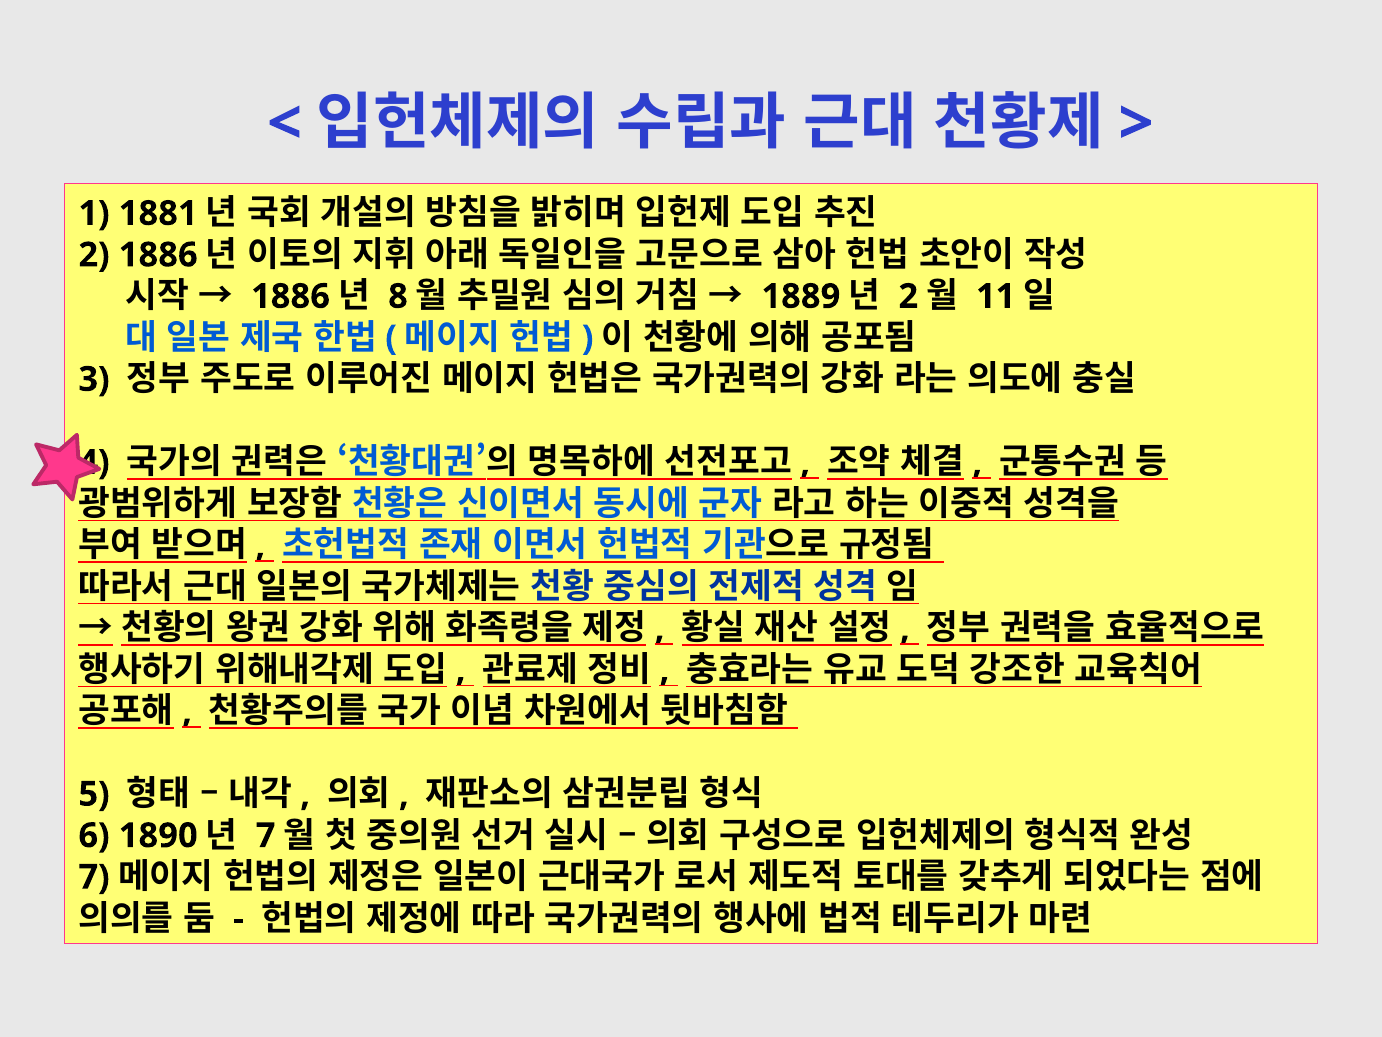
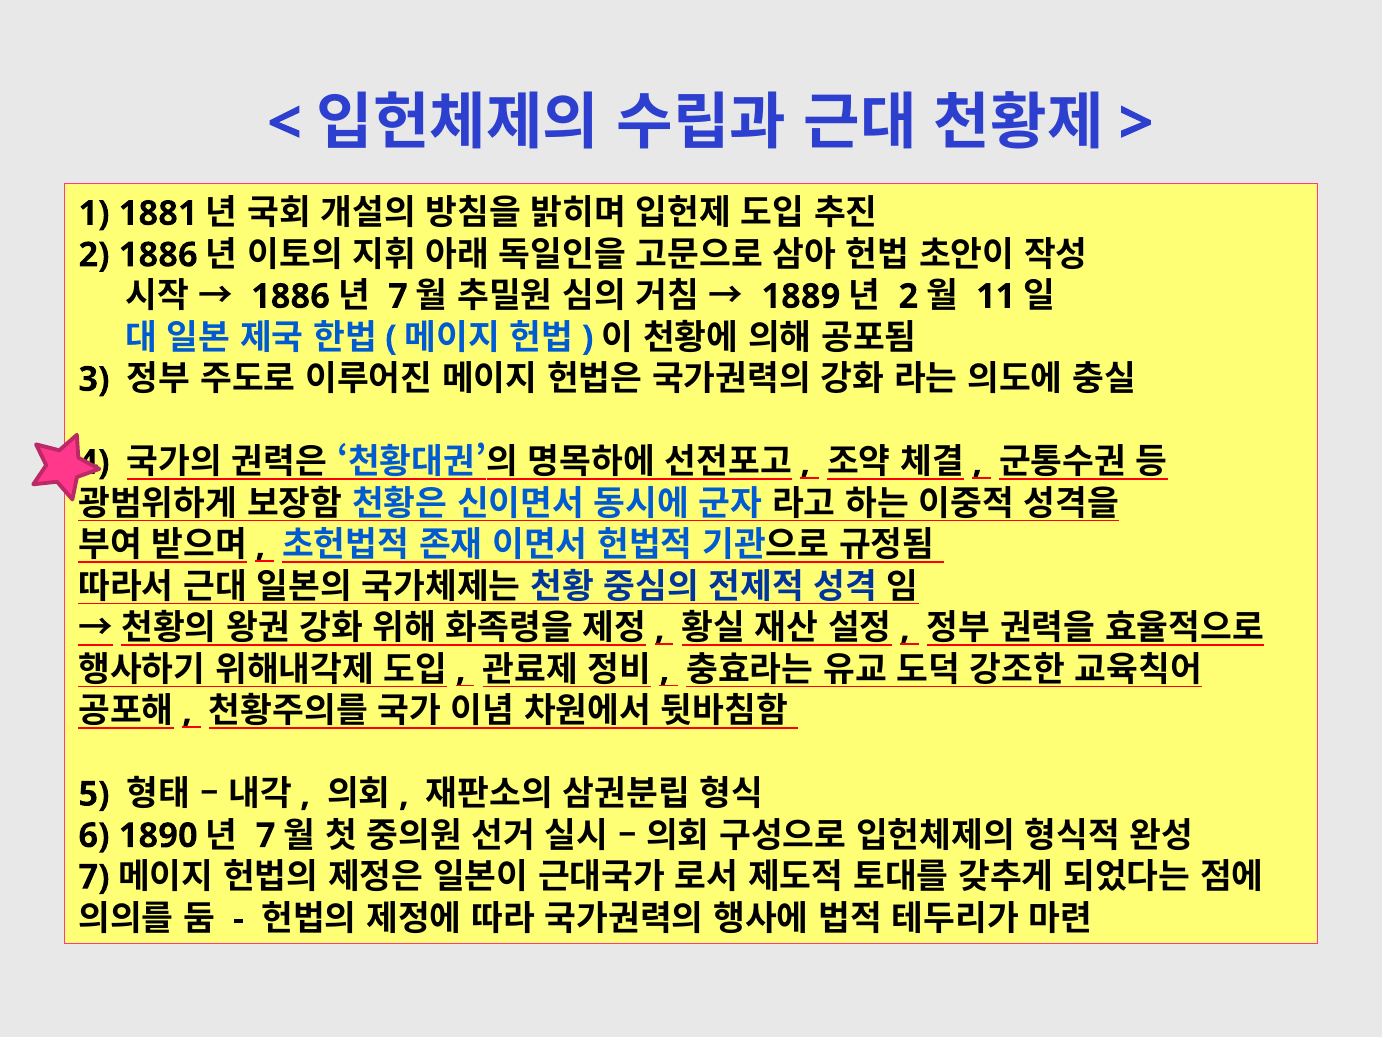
8 at (398, 296): 8 -> 7
